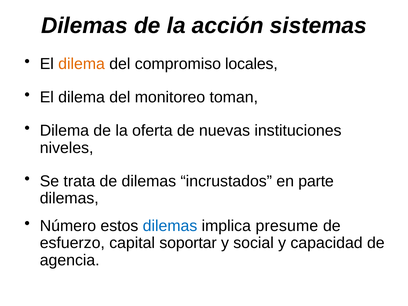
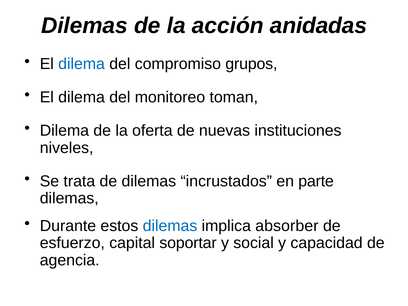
sistemas: sistemas -> anidadas
dilema at (82, 64) colour: orange -> blue
locales: locales -> grupos
Número: Número -> Durante
presume: presume -> absorber
